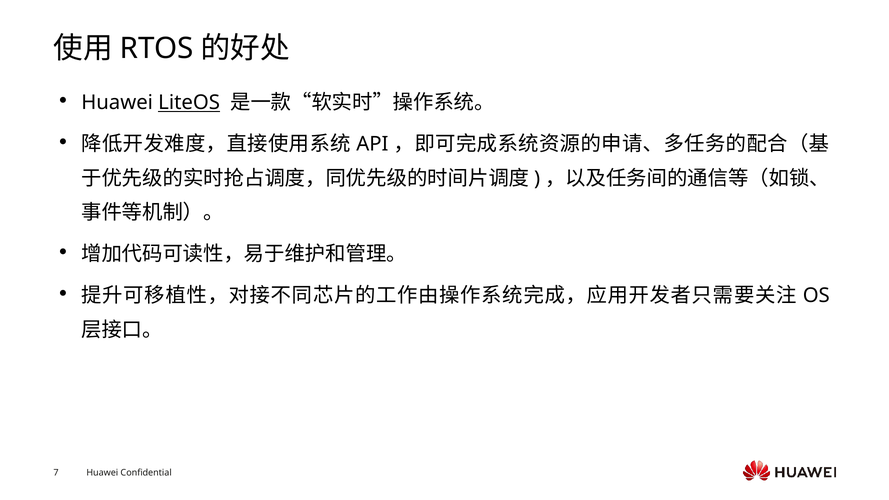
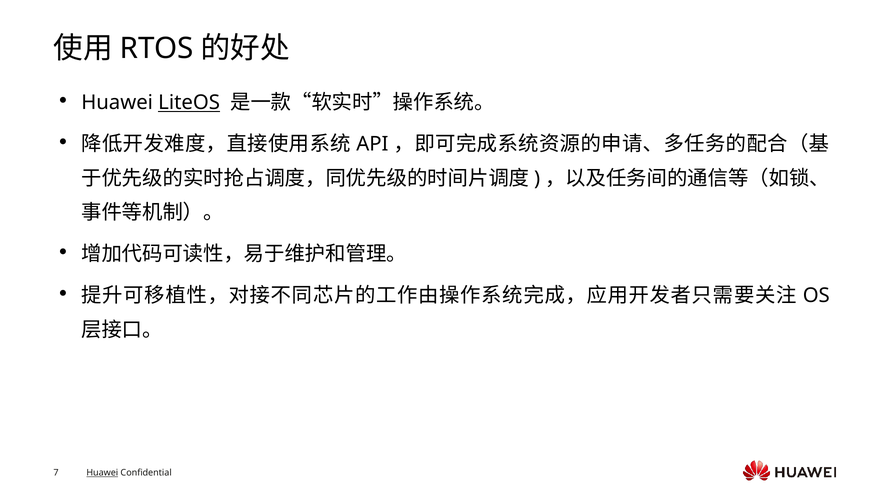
Huawei at (102, 473) underline: none -> present
